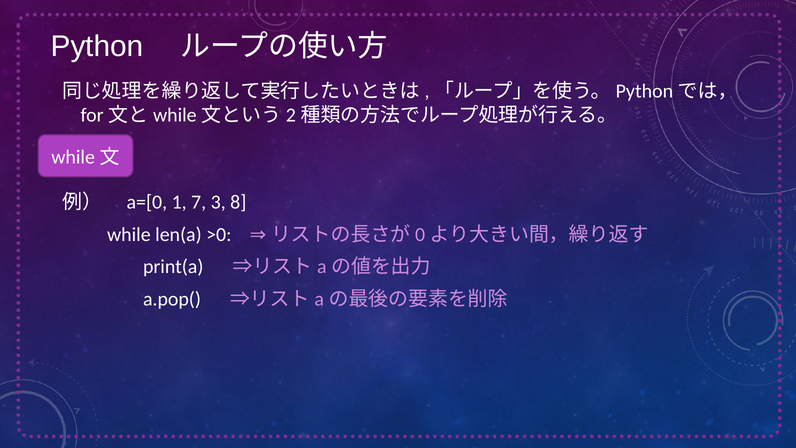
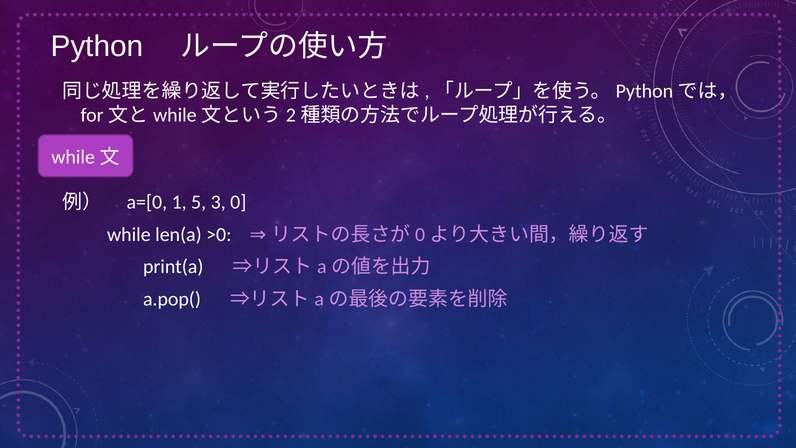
7: 7 -> 5
8: 8 -> 0
